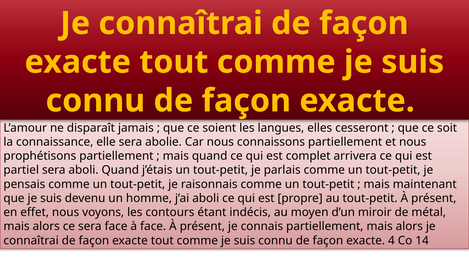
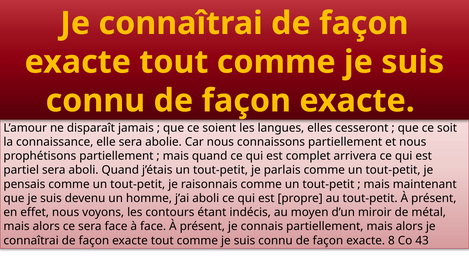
4: 4 -> 8
14: 14 -> 43
